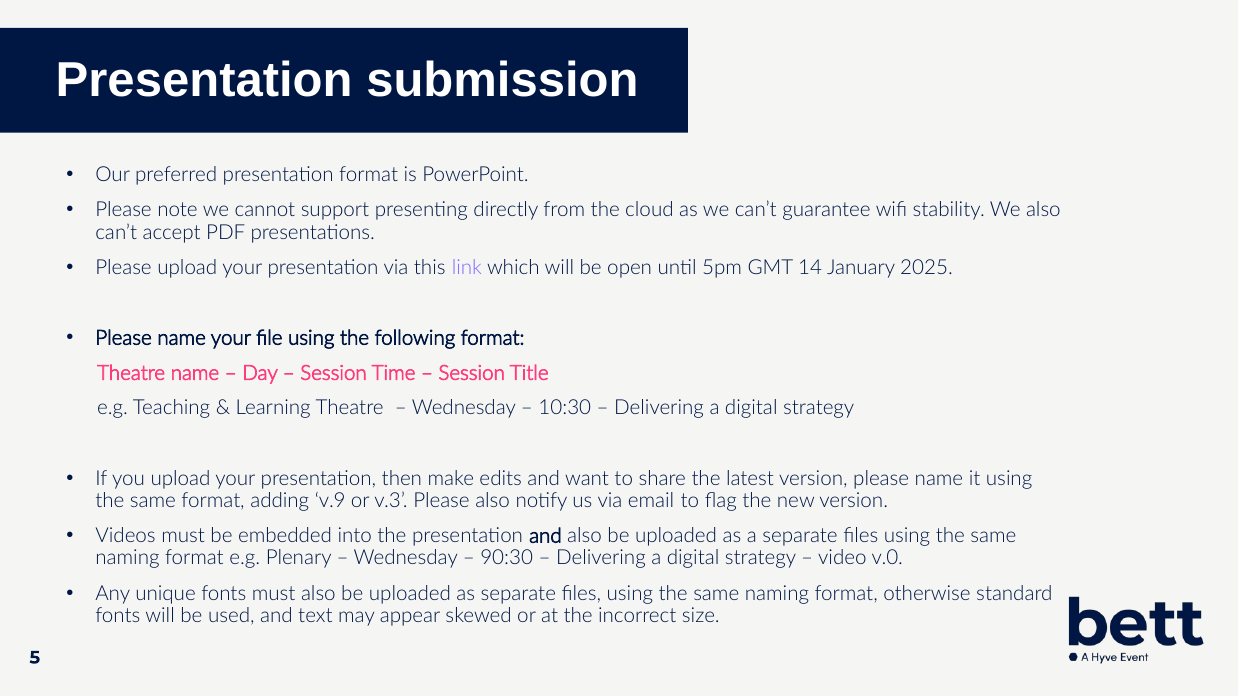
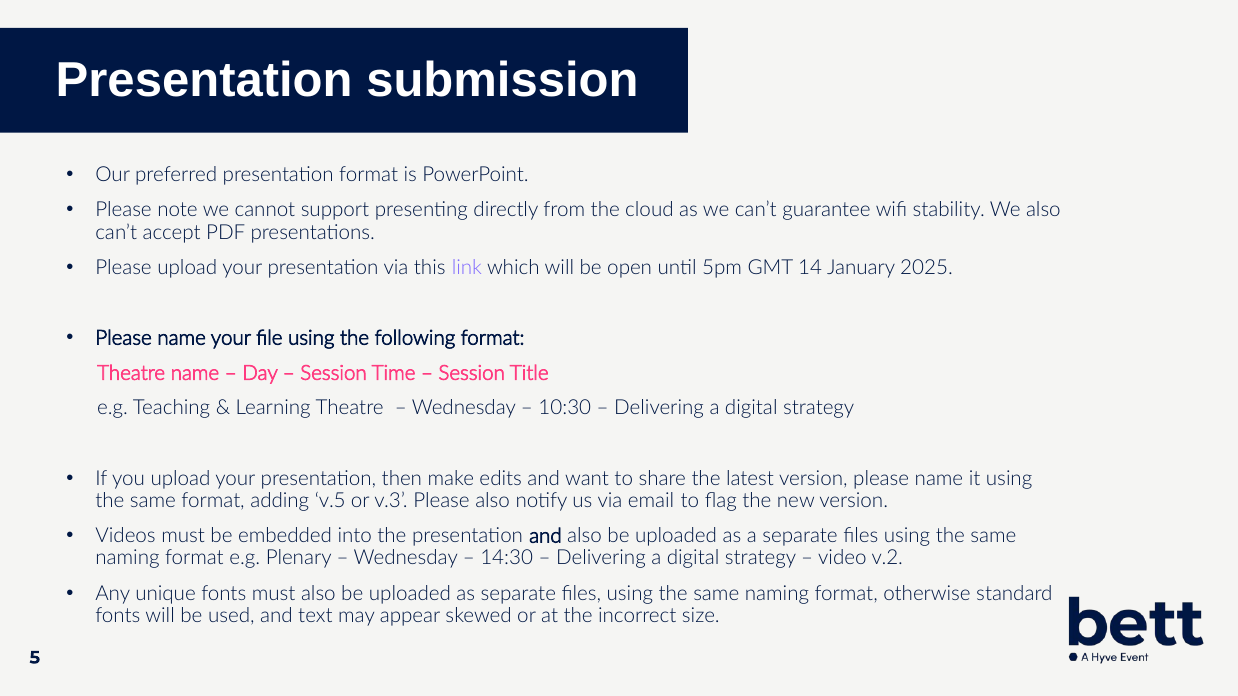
v.9: v.9 -> v.5
90:30: 90:30 -> 14:30
v.0: v.0 -> v.2
